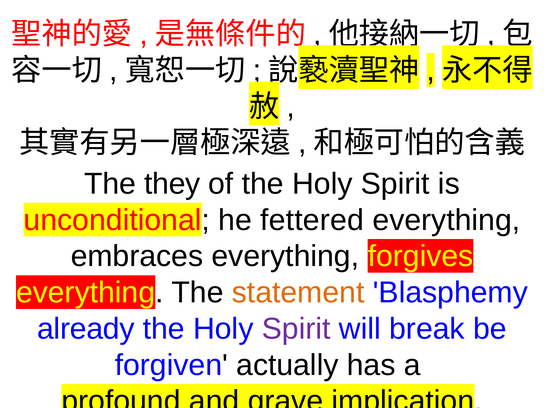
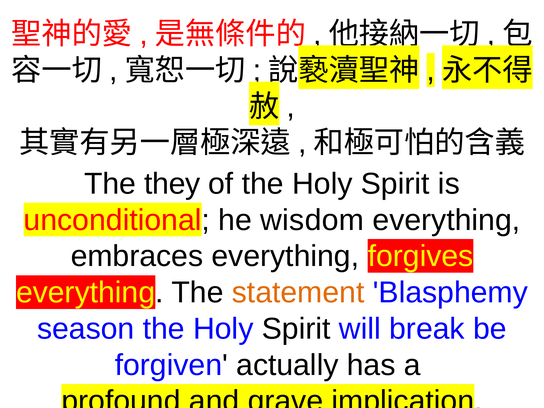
fettered: fettered -> wisdom
already: already -> season
Spirit at (296, 329) colour: purple -> black
